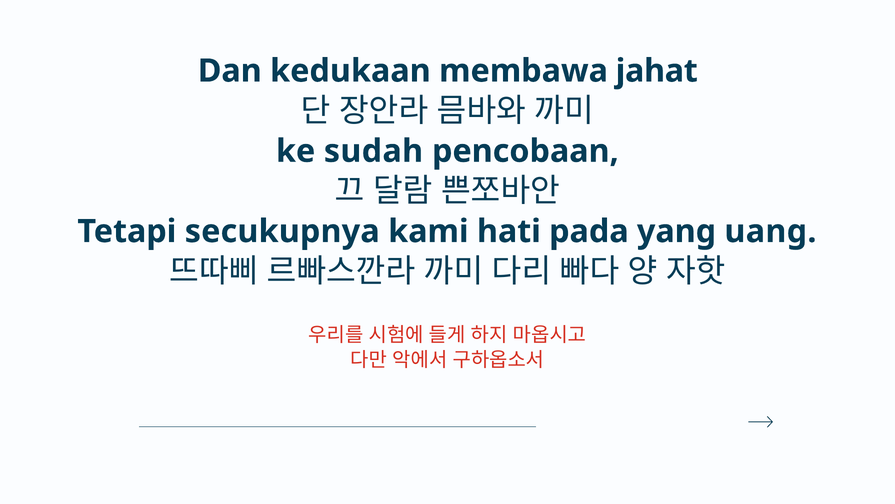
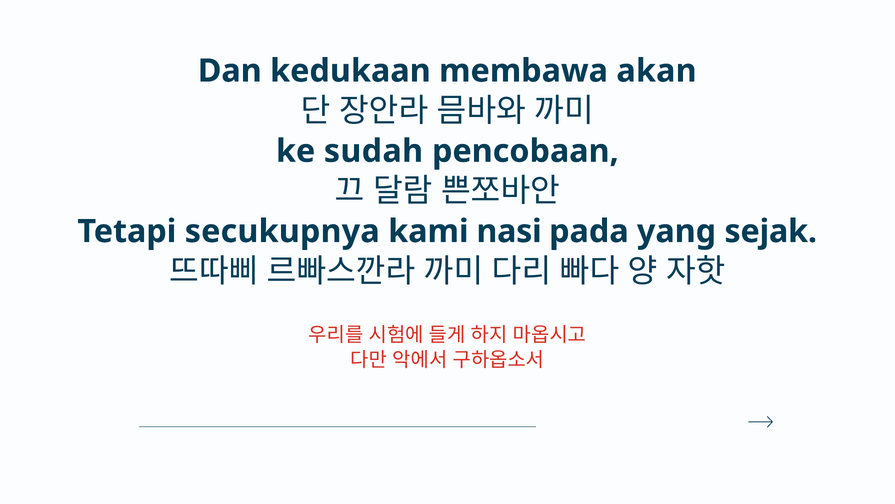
jahat: jahat -> akan
hati: hati -> nasi
uang: uang -> sejak
